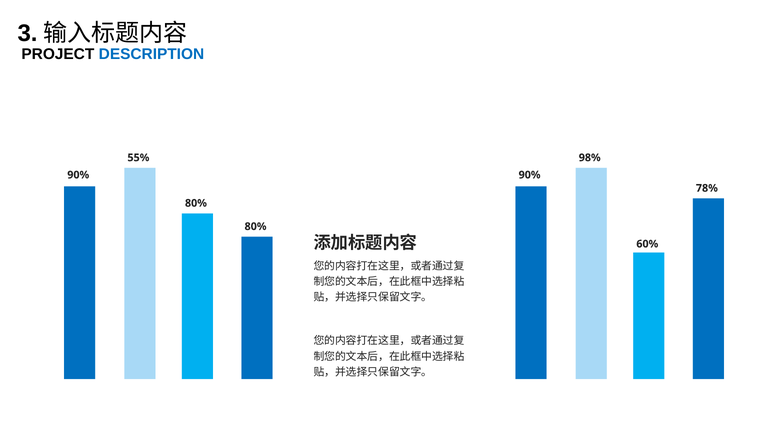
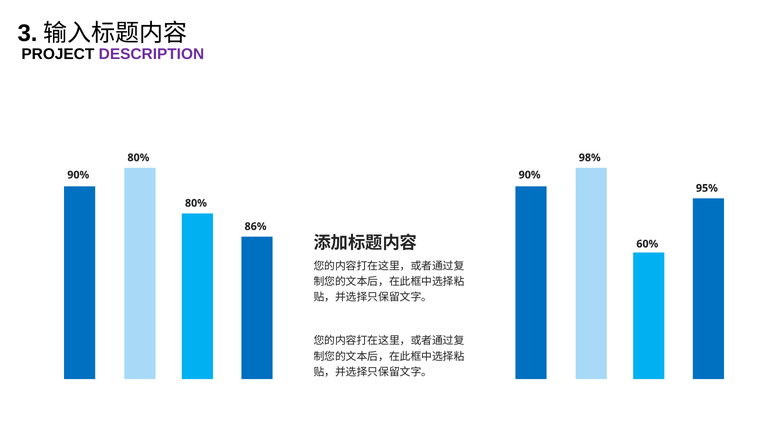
DESCRIPTION colour: blue -> purple
55% at (138, 158): 55% -> 80%
78%: 78% -> 95%
80% at (256, 227): 80% -> 86%
